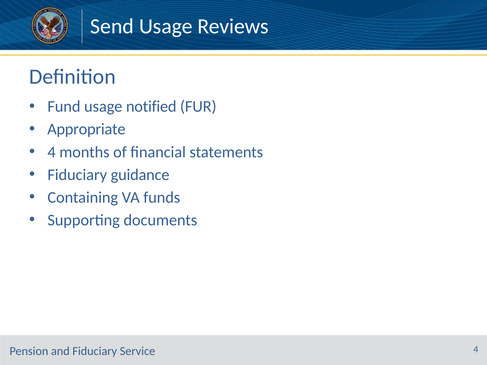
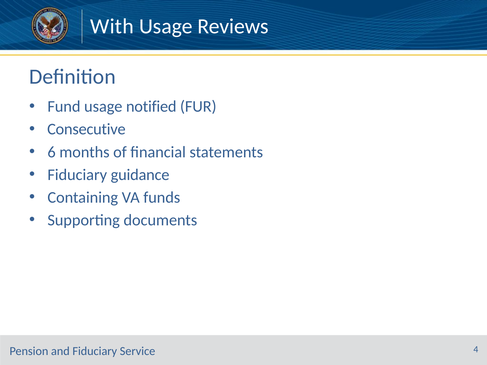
Send: Send -> With
Appropriate: Appropriate -> Consecutive
4 at (52, 152): 4 -> 6
